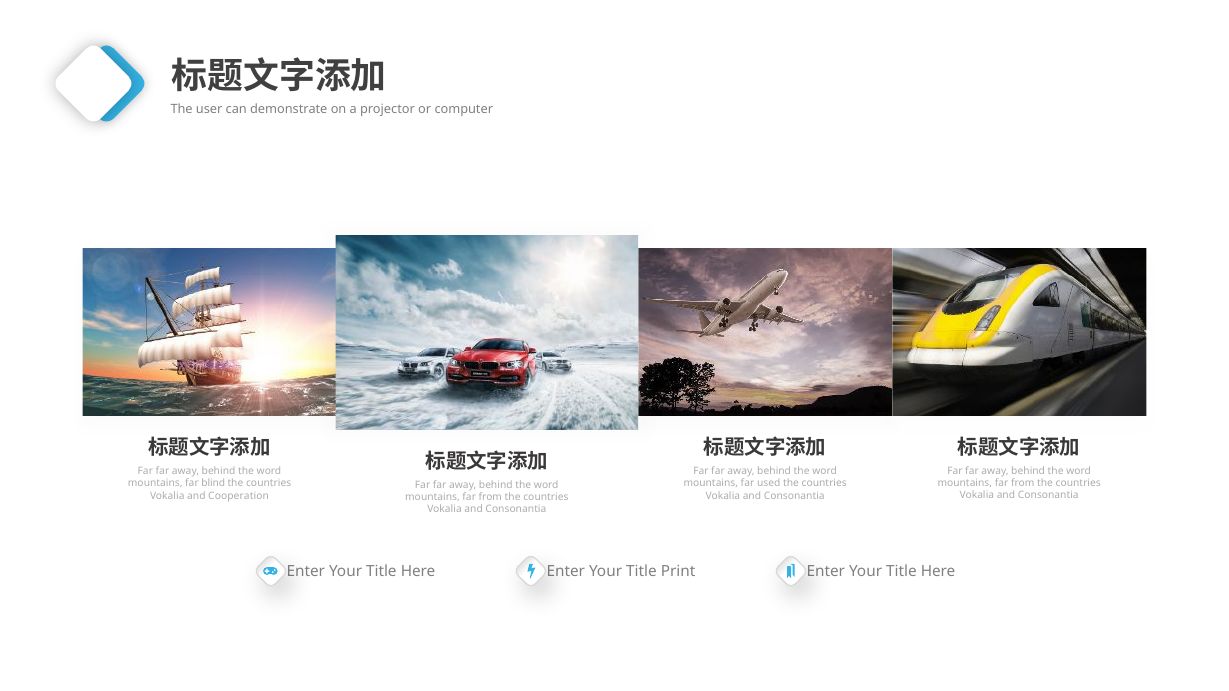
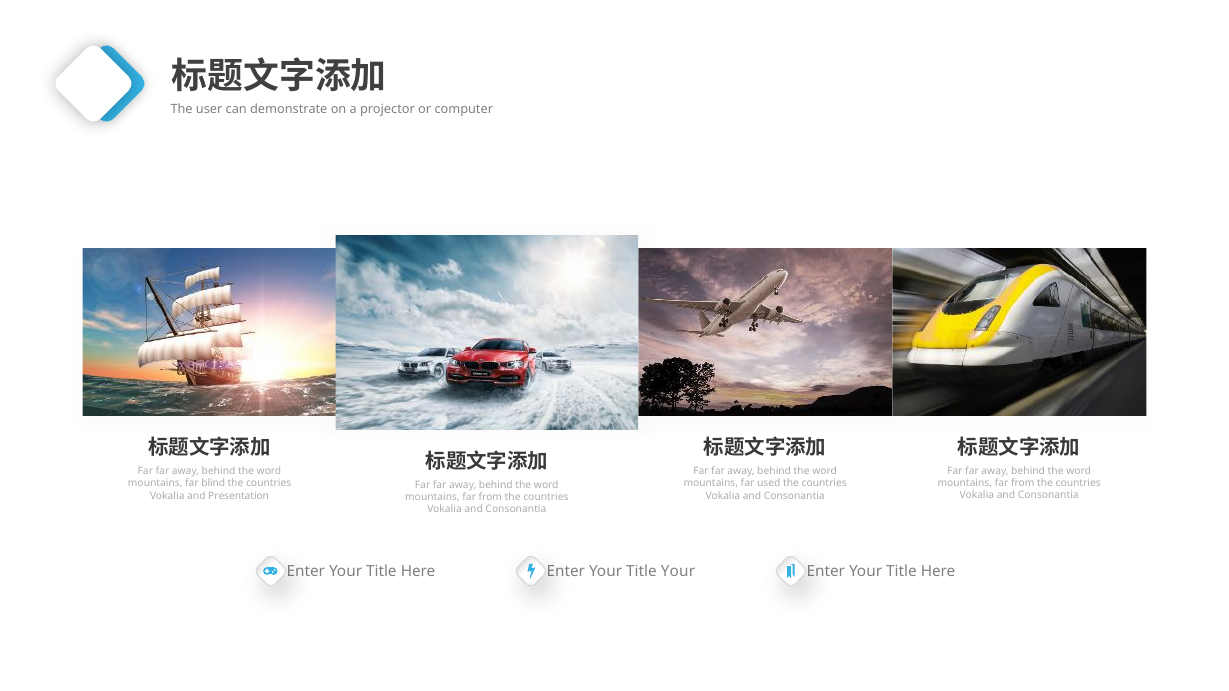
Cooperation: Cooperation -> Presentation
Title Print: Print -> Your
